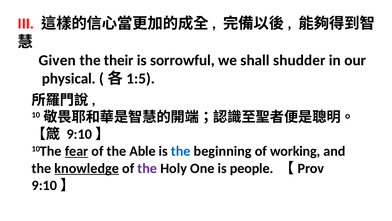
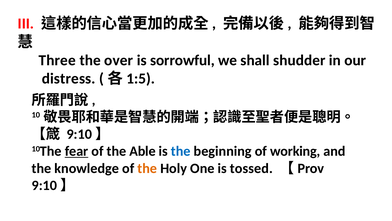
Given: Given -> Three
their: their -> over
physical: physical -> distress
knowledge underline: present -> none
the at (147, 168) colour: purple -> orange
people: people -> tossed
